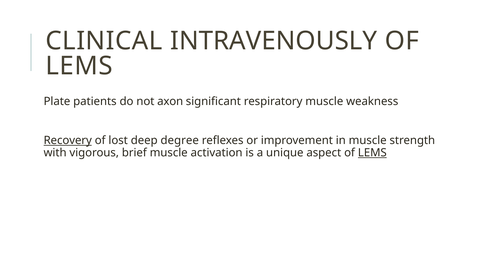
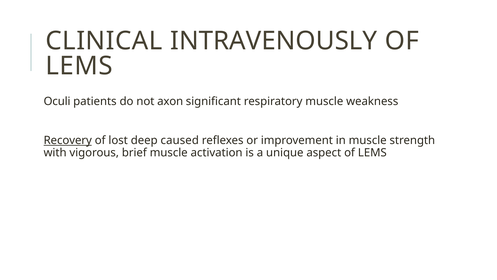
Plate: Plate -> Oculi
degree: degree -> caused
LEMS at (372, 153) underline: present -> none
